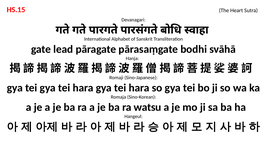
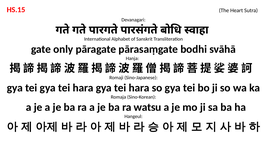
lead: lead -> only
